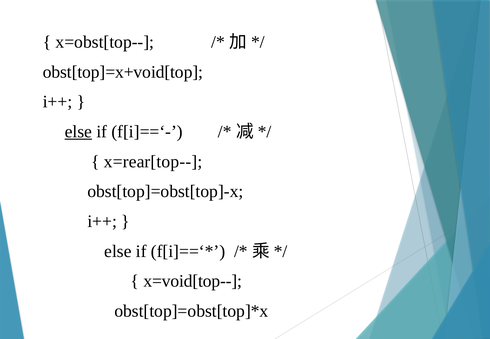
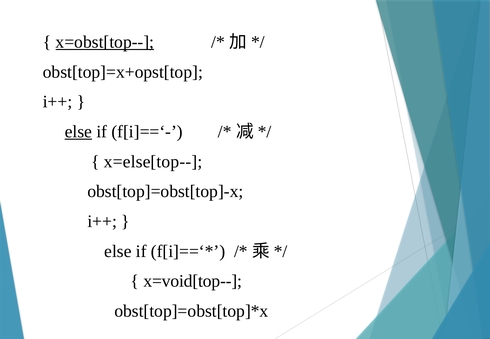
x=obst[top-- underline: none -> present
obst[top]=x+void[top: obst[top]=x+void[top -> obst[top]=x+opst[top
x=rear[top--: x=rear[top-- -> x=else[top--
